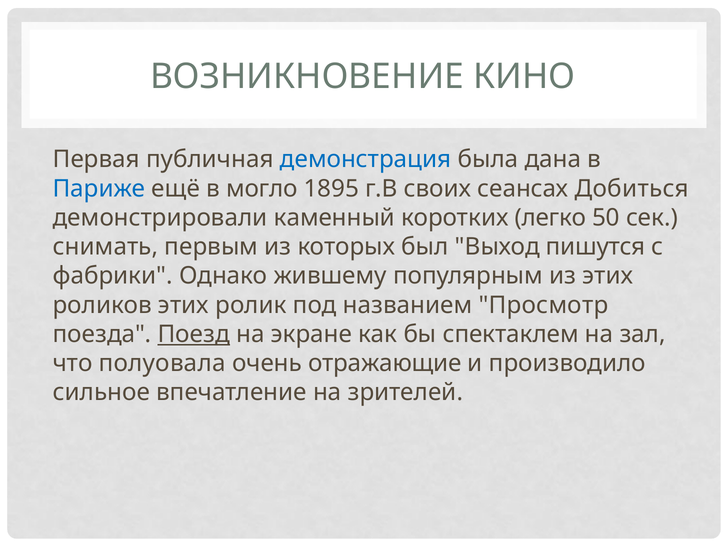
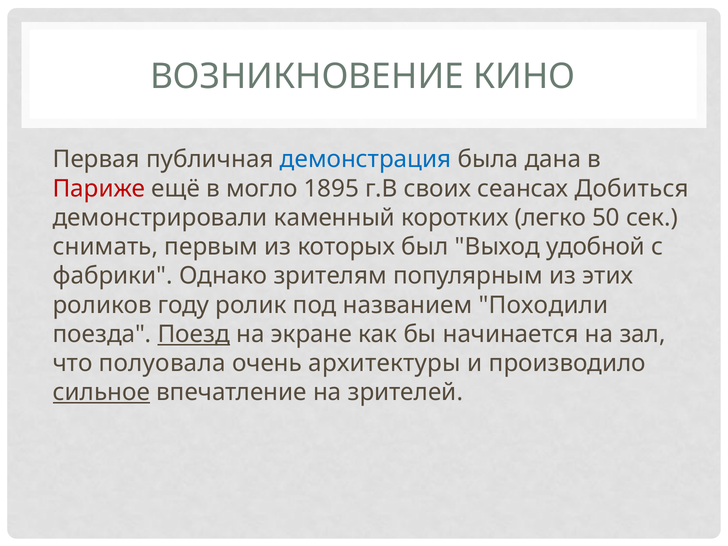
Париже colour: blue -> red
пишутся: пишутся -> удобной
жившему: жившему -> зрителям
роликов этих: этих -> году
Просмотр: Просмотр -> Походили
спектаклем: спектаклем -> начинается
отражающие: отражающие -> архитектуры
сильное underline: none -> present
